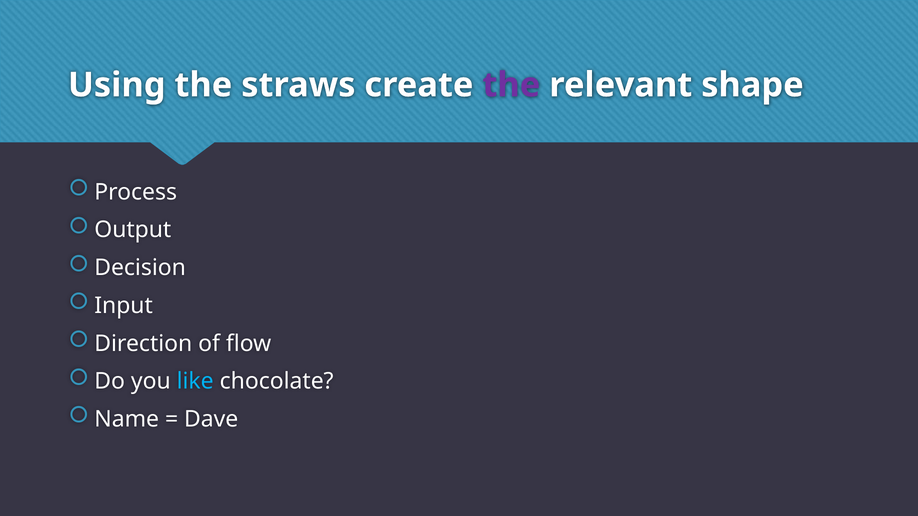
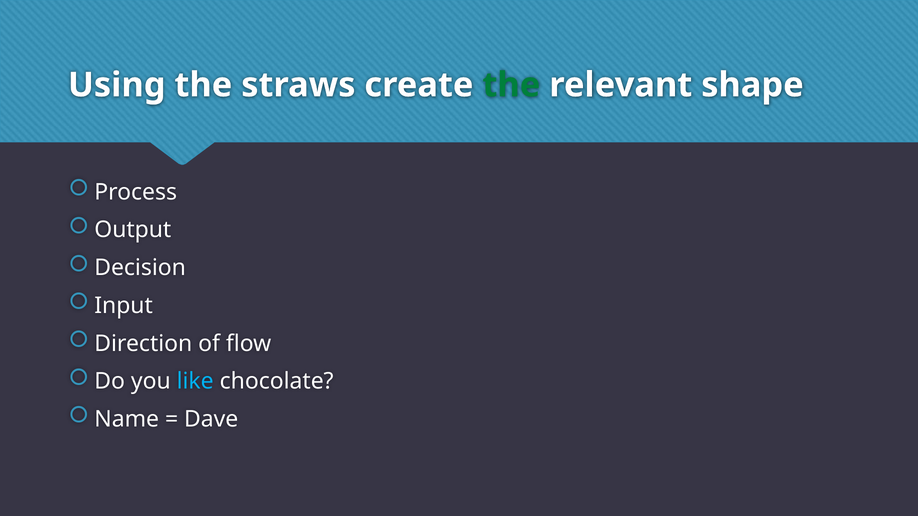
the at (511, 85) colour: purple -> green
